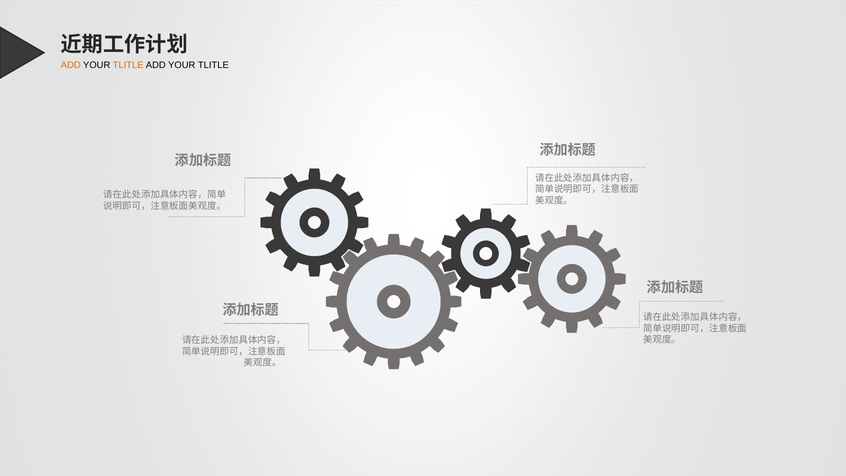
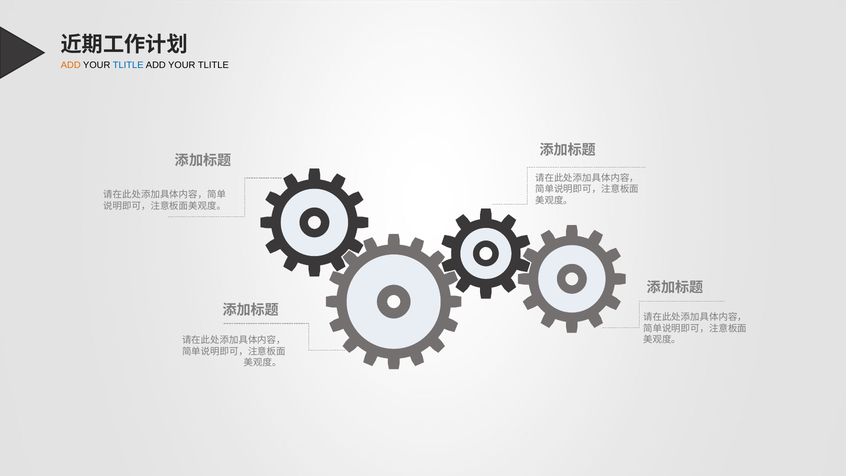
TLITLE at (128, 65) colour: orange -> blue
